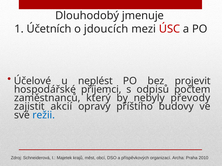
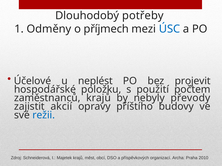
jmenuje: jmenuje -> potřeby
Účetních: Účetních -> Odměny
jdoucích: jdoucích -> příjmech
ÚSC colour: red -> blue
příjemci: příjemci -> položku
odpisů: odpisů -> použití
zaměstnanců který: který -> krajů
